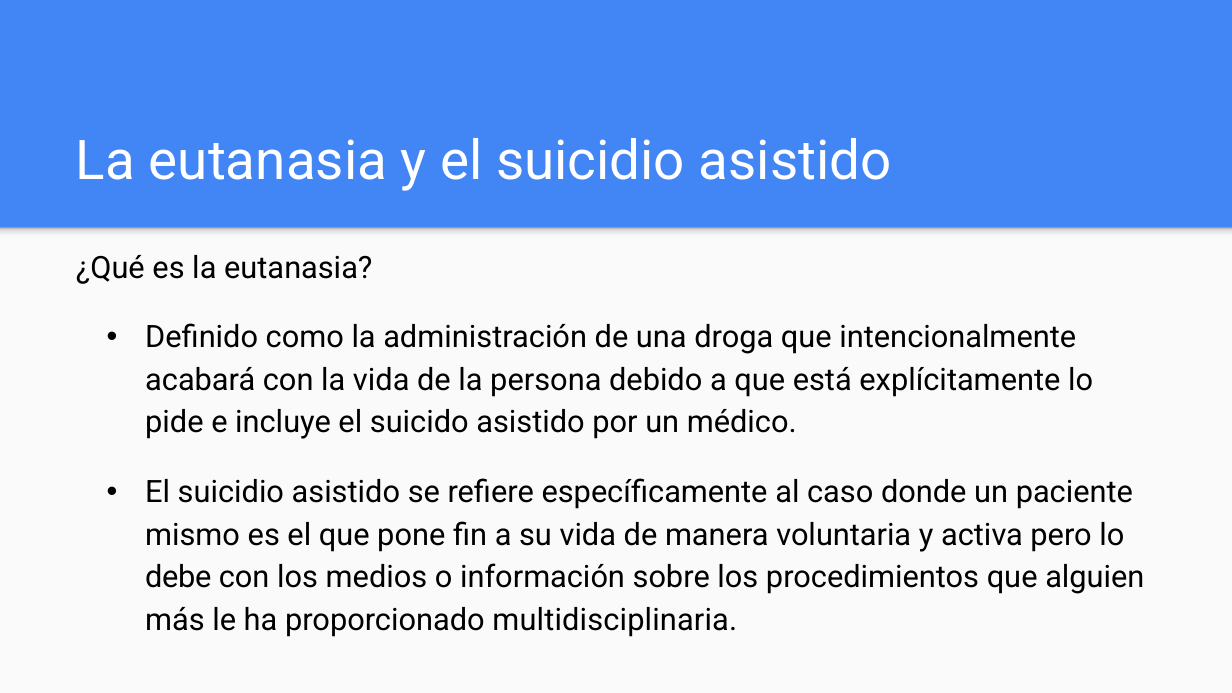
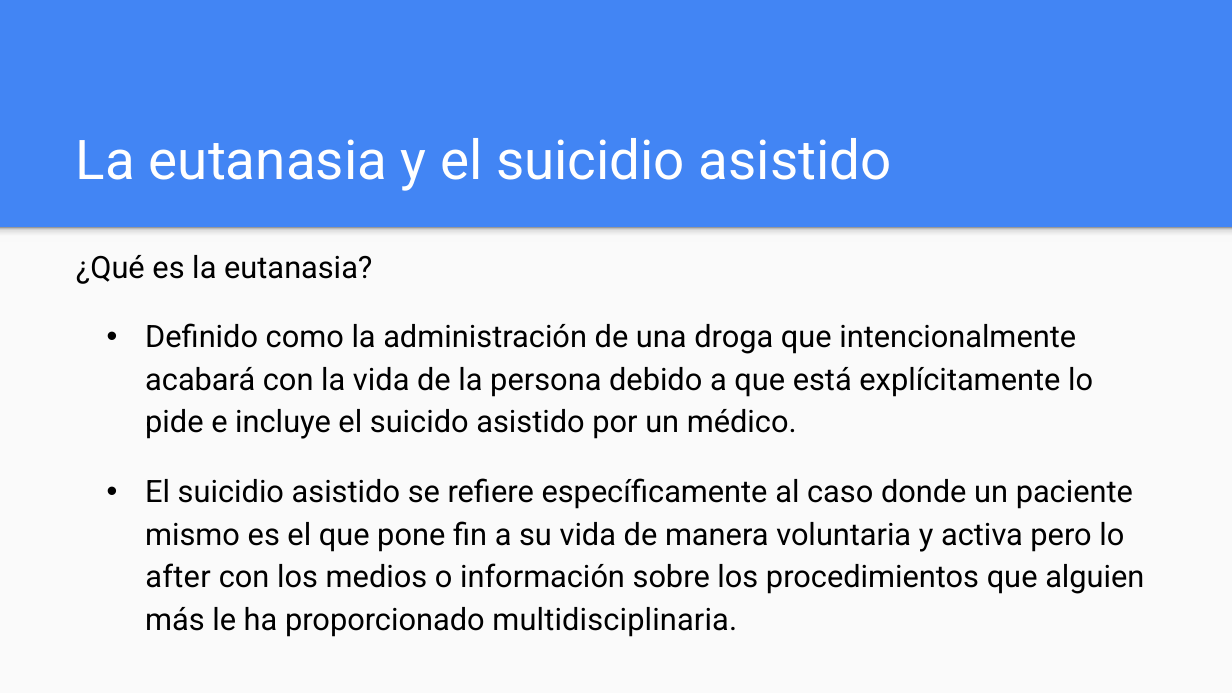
debe: debe -> after
